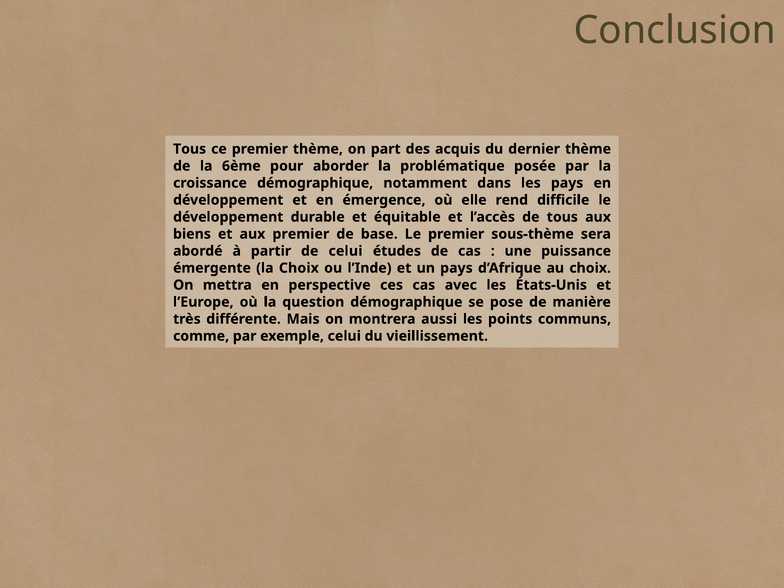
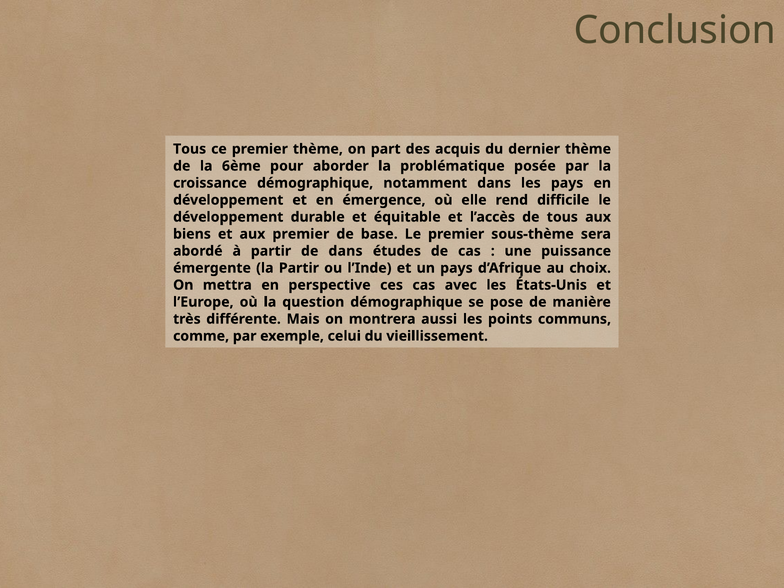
de celui: celui -> dans
la Choix: Choix -> Partir
